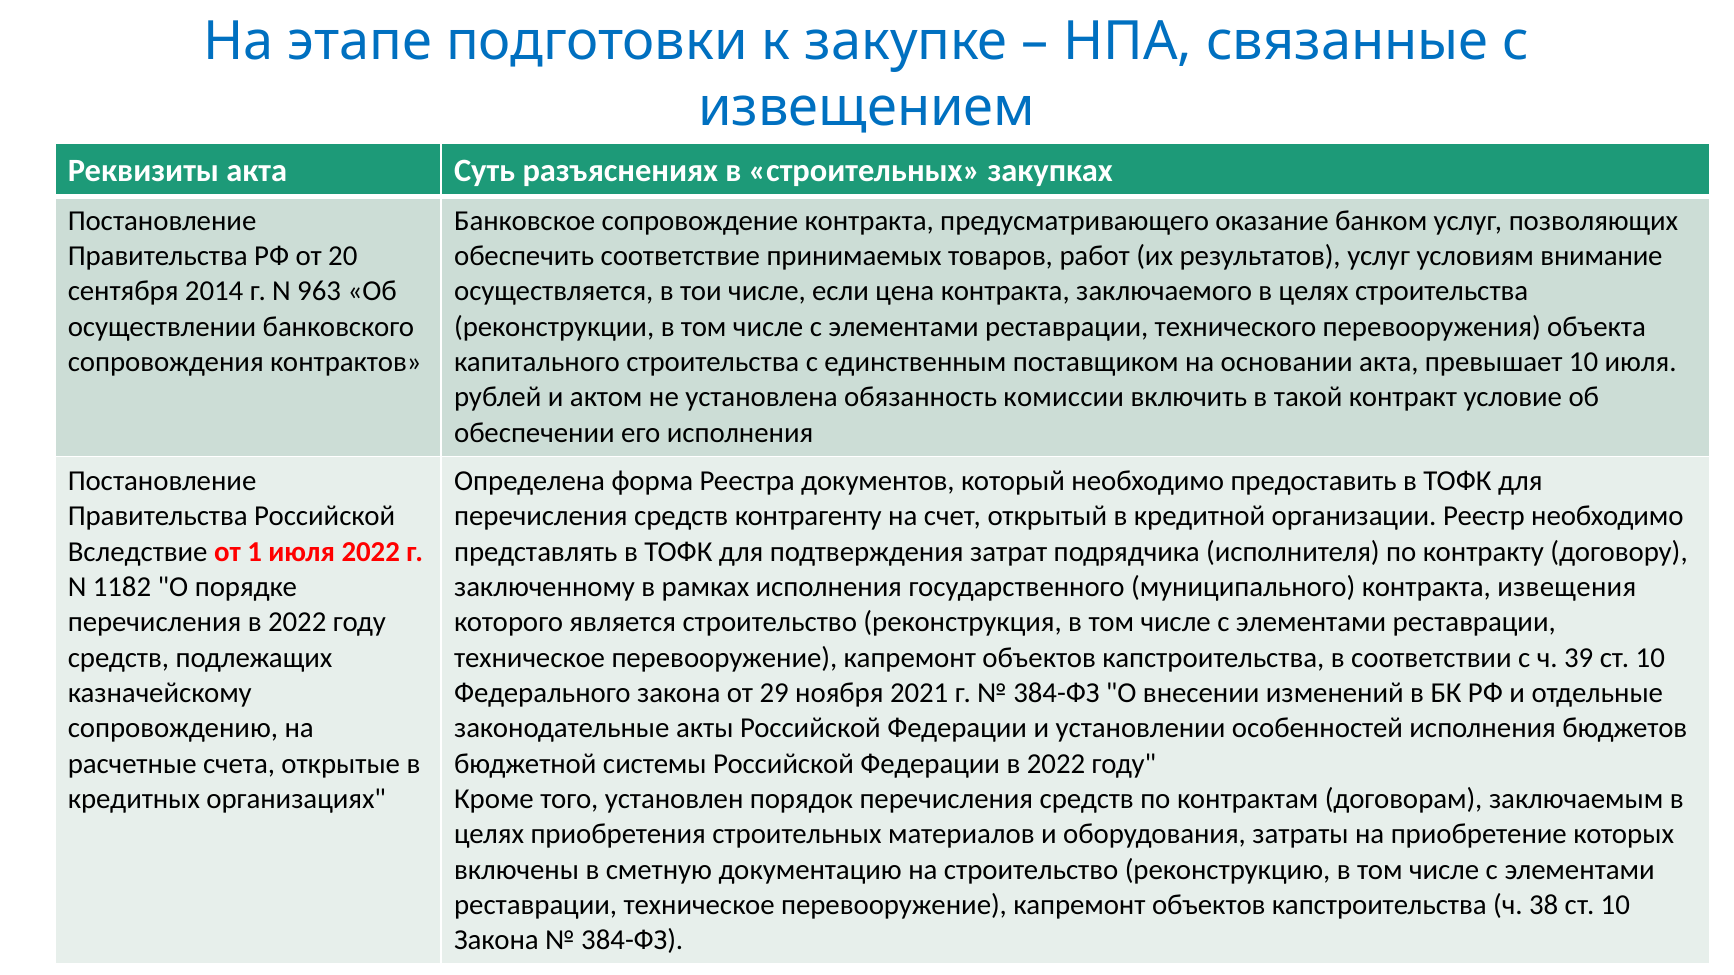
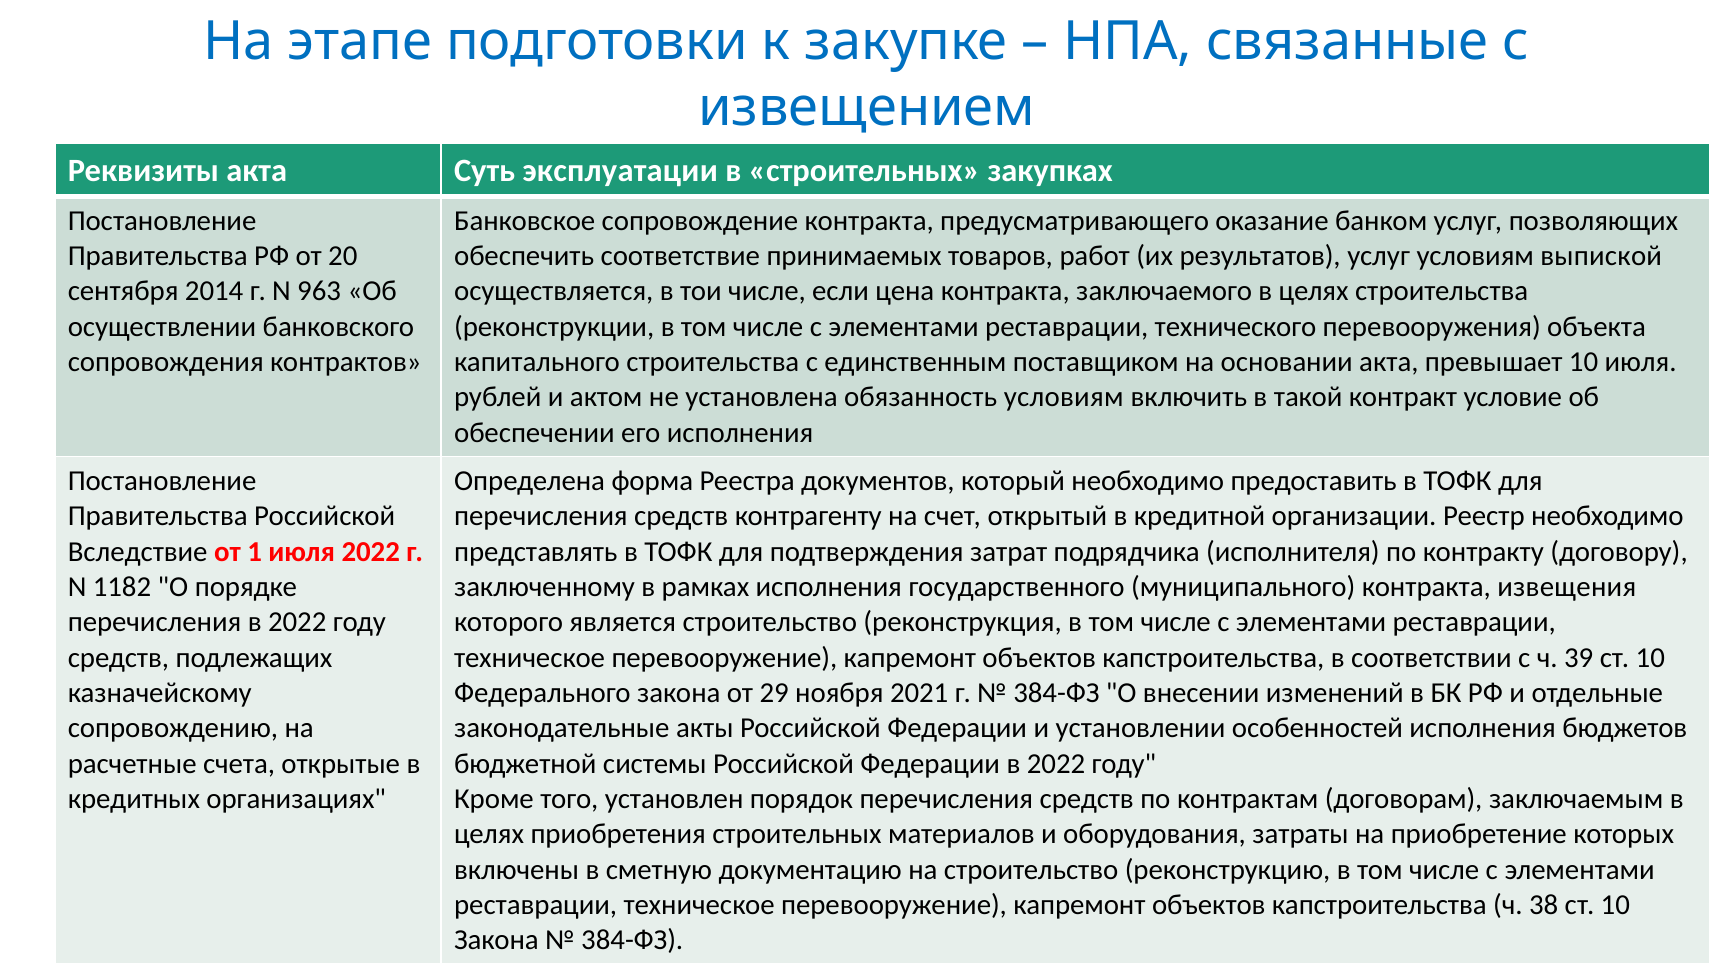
разъяснениях: разъяснениях -> эксплуатации
внимание: внимание -> выпиской
обязанность комиссии: комиссии -> условиям
